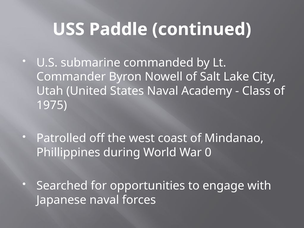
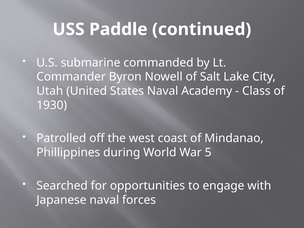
1975: 1975 -> 1930
0: 0 -> 5
